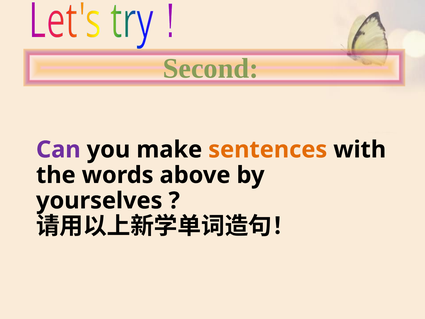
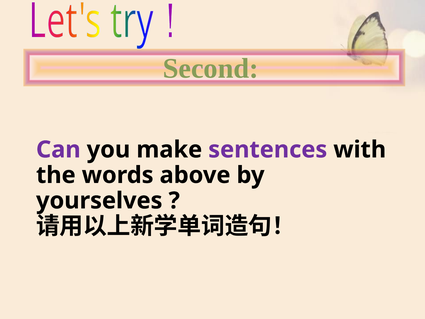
sentences colour: orange -> purple
